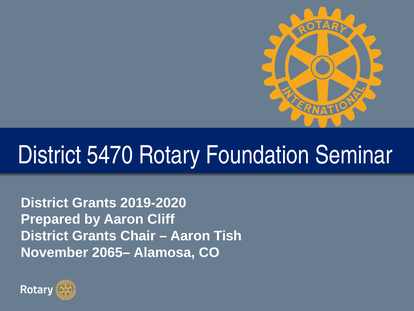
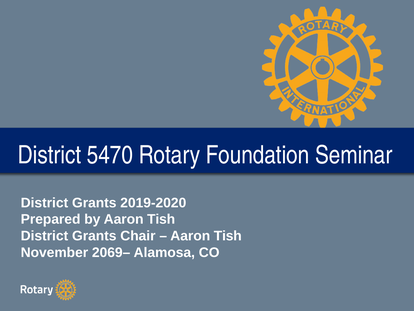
by Aaron Cliff: Cliff -> Tish
2065–: 2065– -> 2069–
